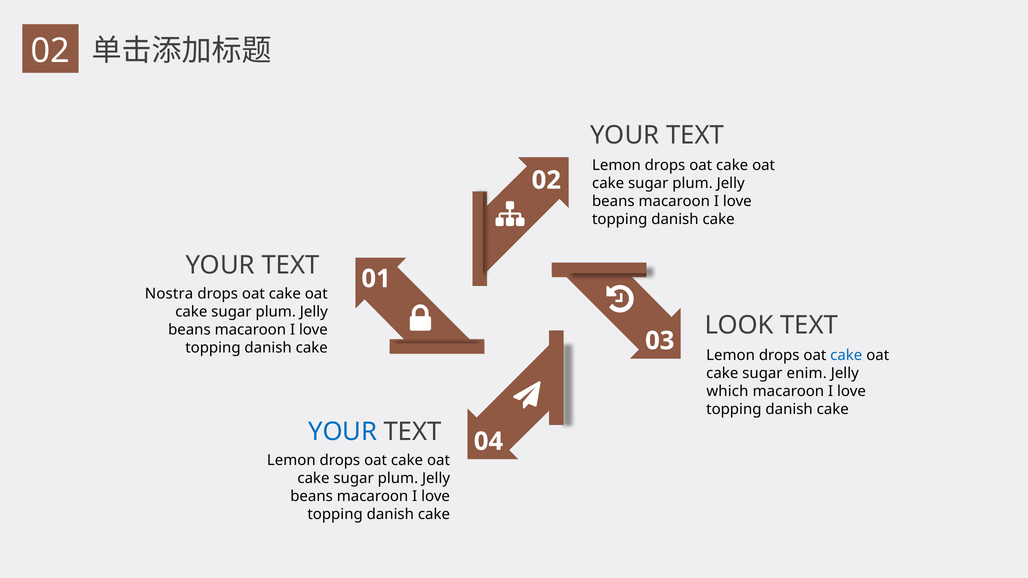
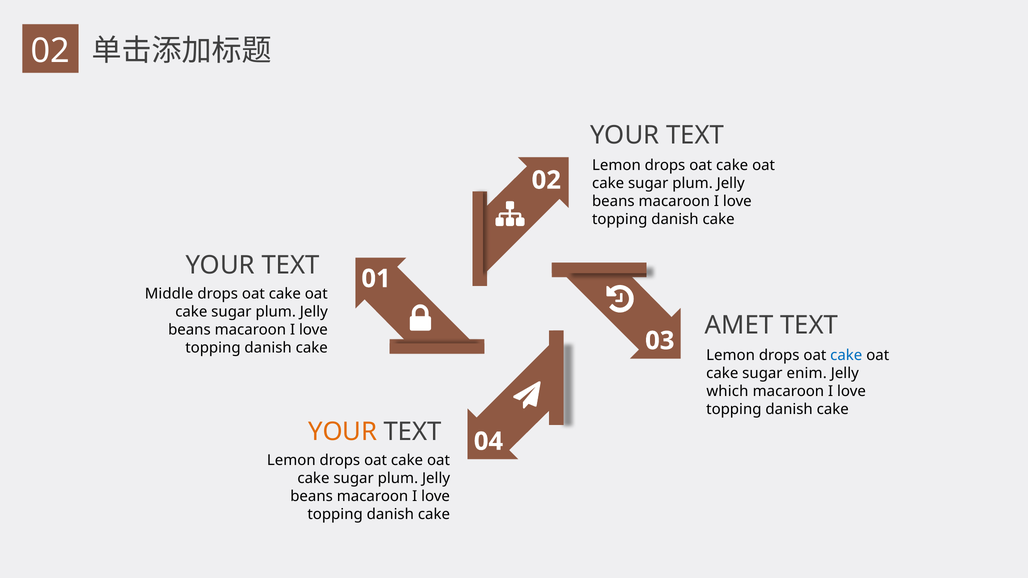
Nostra: Nostra -> Middle
LOOK: LOOK -> AMET
YOUR at (343, 432) colour: blue -> orange
